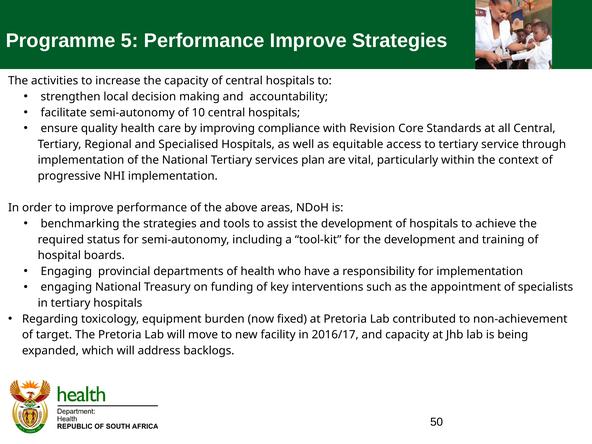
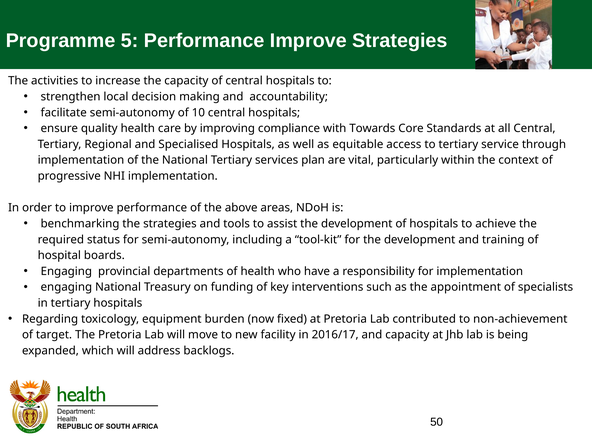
Revision: Revision -> Towards
